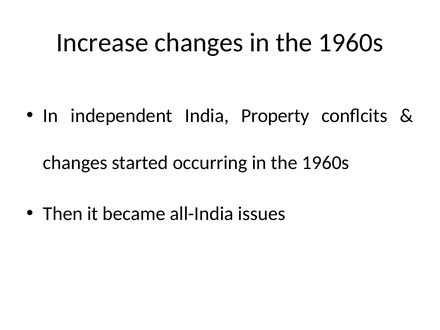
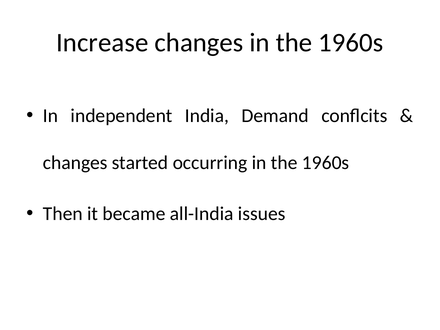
Property: Property -> Demand
